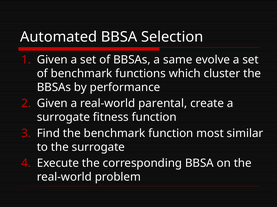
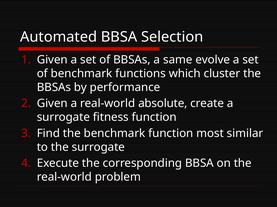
parental: parental -> absolute
